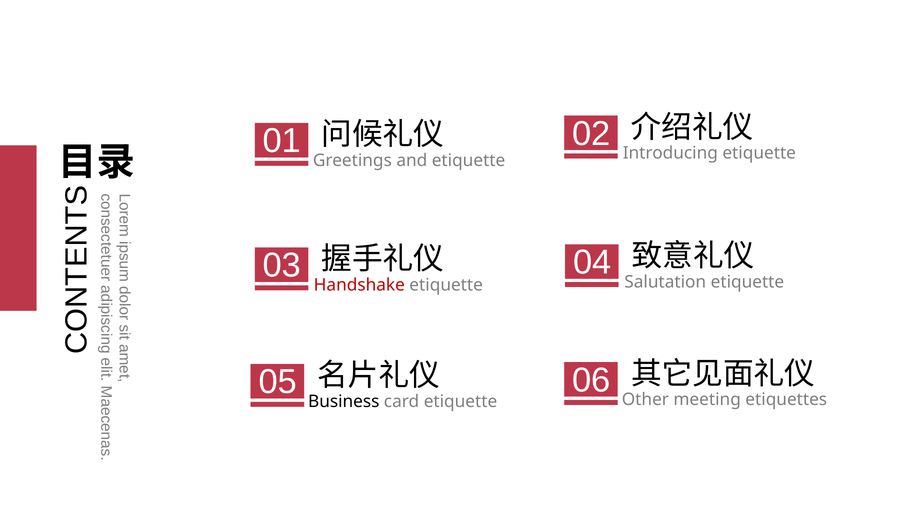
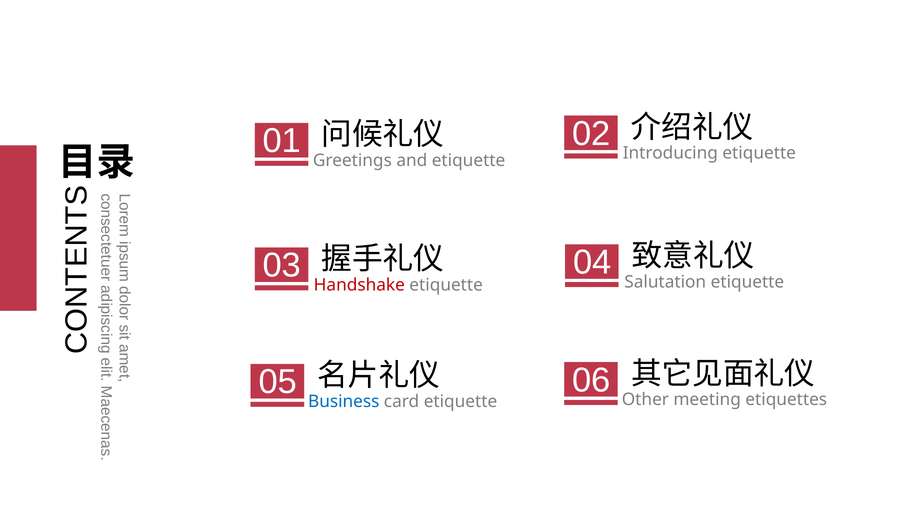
Business colour: black -> blue
